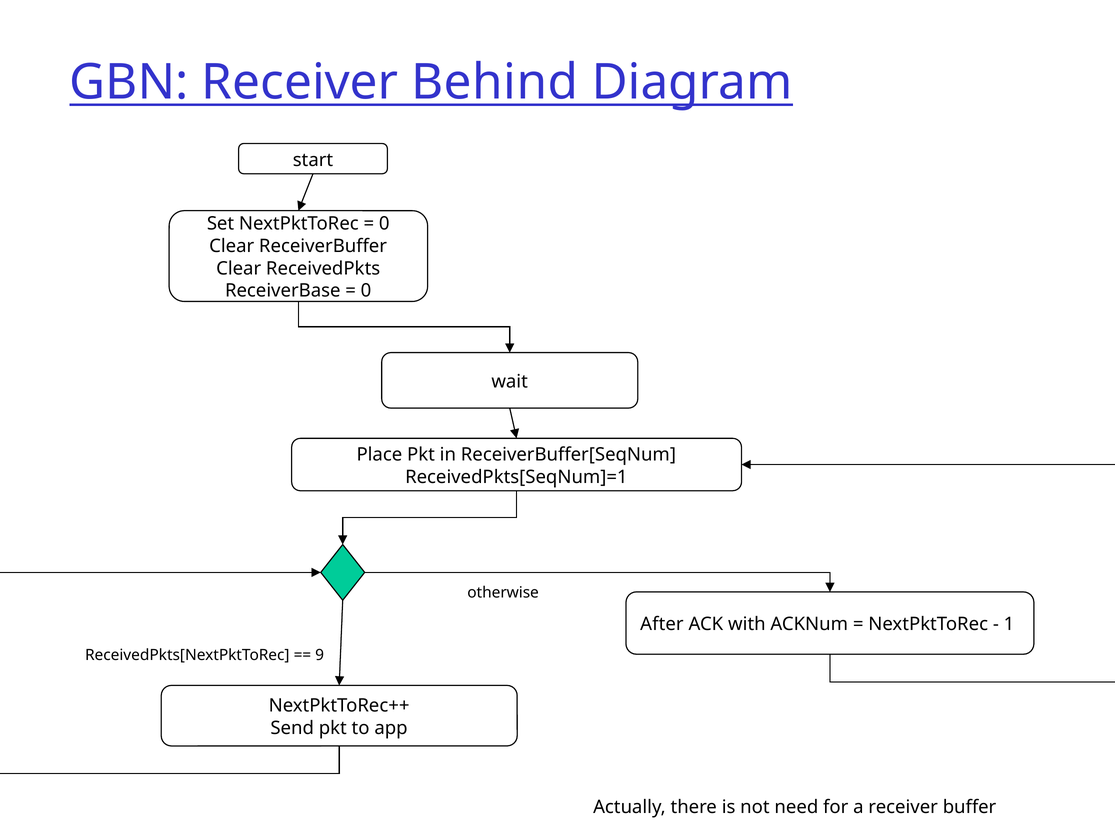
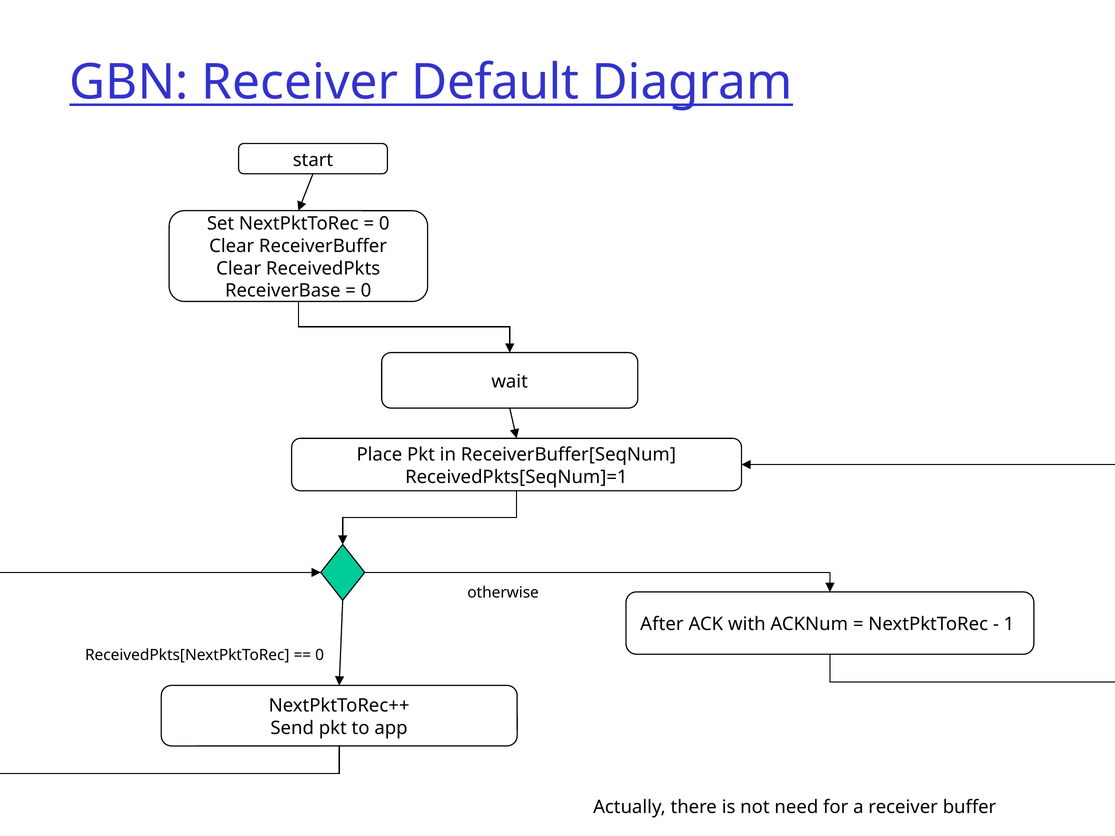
Behind: Behind -> Default
9 at (320, 655): 9 -> 0
